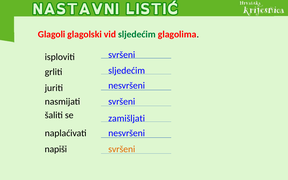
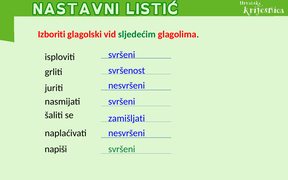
Glagoli: Glagoli -> Izboriti
sljedećim at (127, 71): sljedećim -> svršenost
svršeni at (122, 149) colour: orange -> green
